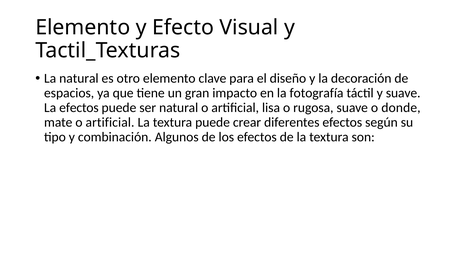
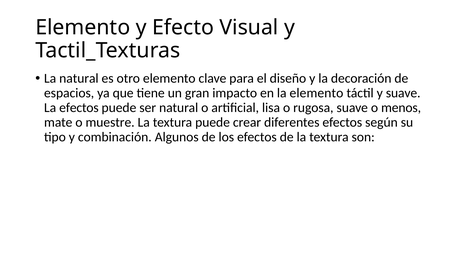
la fotografía: fotografía -> elemento
donde: donde -> menos
mate o artificial: artificial -> muestre
